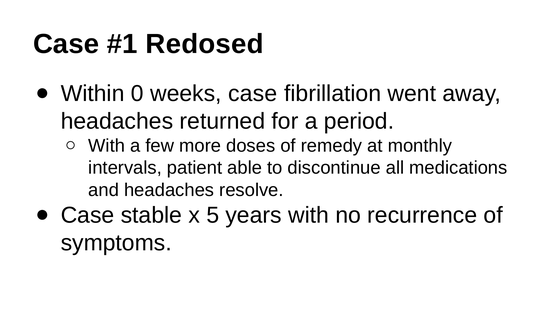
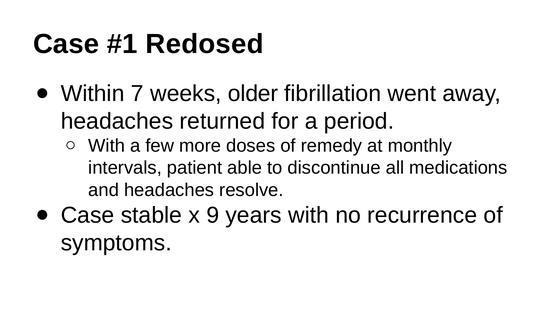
0: 0 -> 7
weeks case: case -> older
5: 5 -> 9
